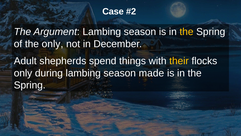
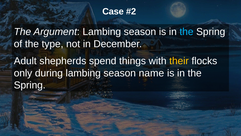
the at (186, 32) colour: yellow -> light blue
the only: only -> type
made: made -> name
